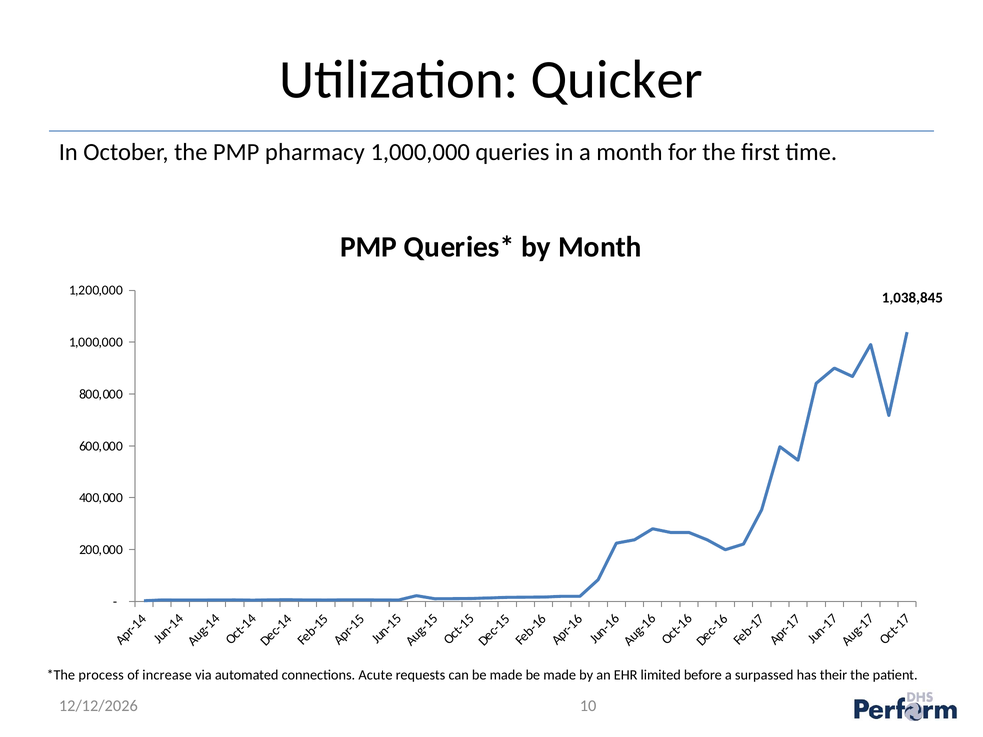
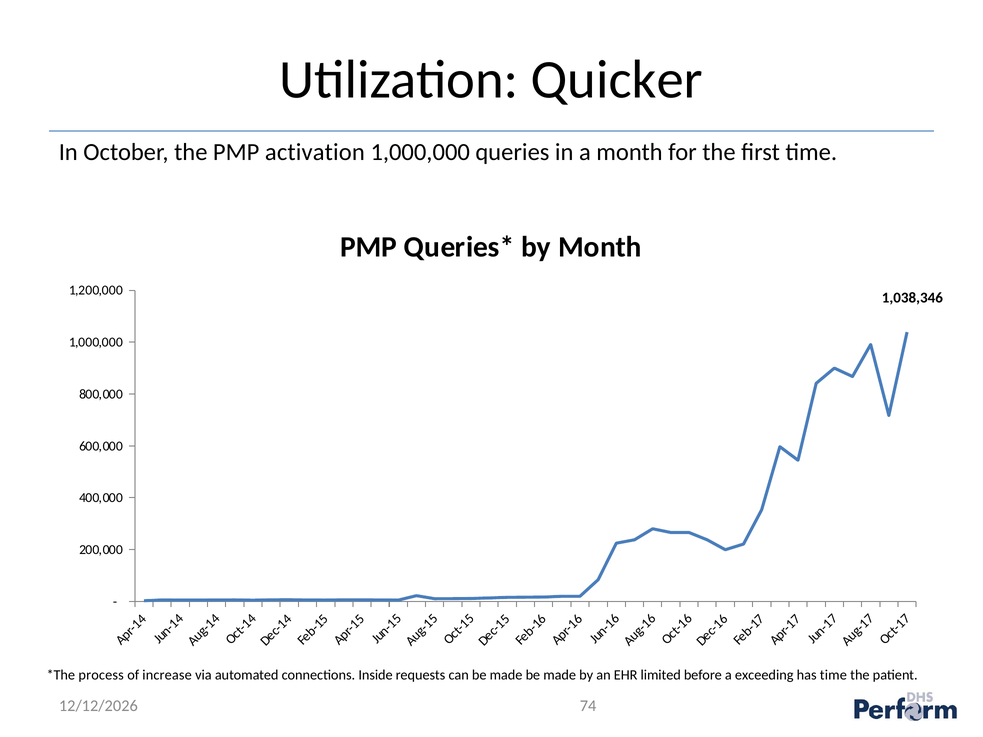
pharmacy: pharmacy -> activation
1,038,845: 1,038,845 -> 1,038,346
Acute: Acute -> Inside
surpassed: surpassed -> exceeding
has their: their -> time
10: 10 -> 74
